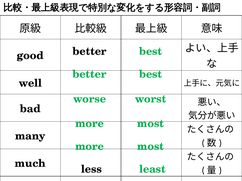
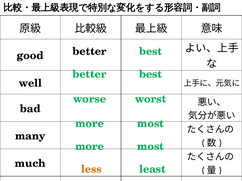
less colour: black -> orange
